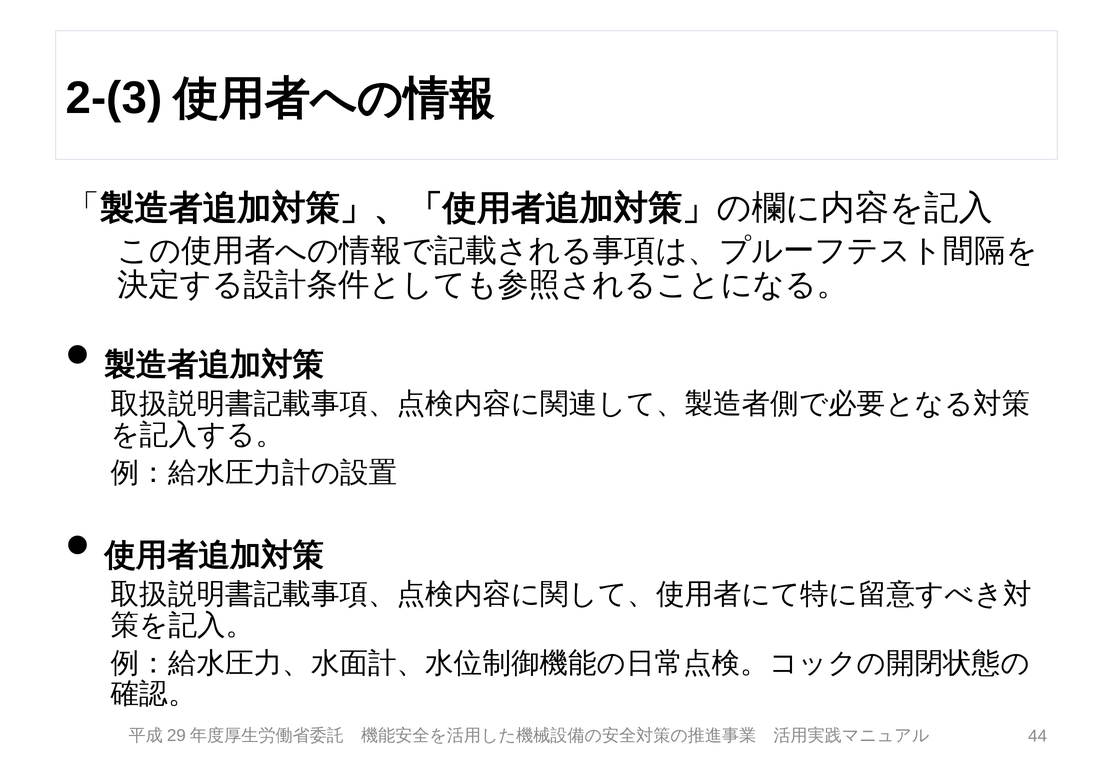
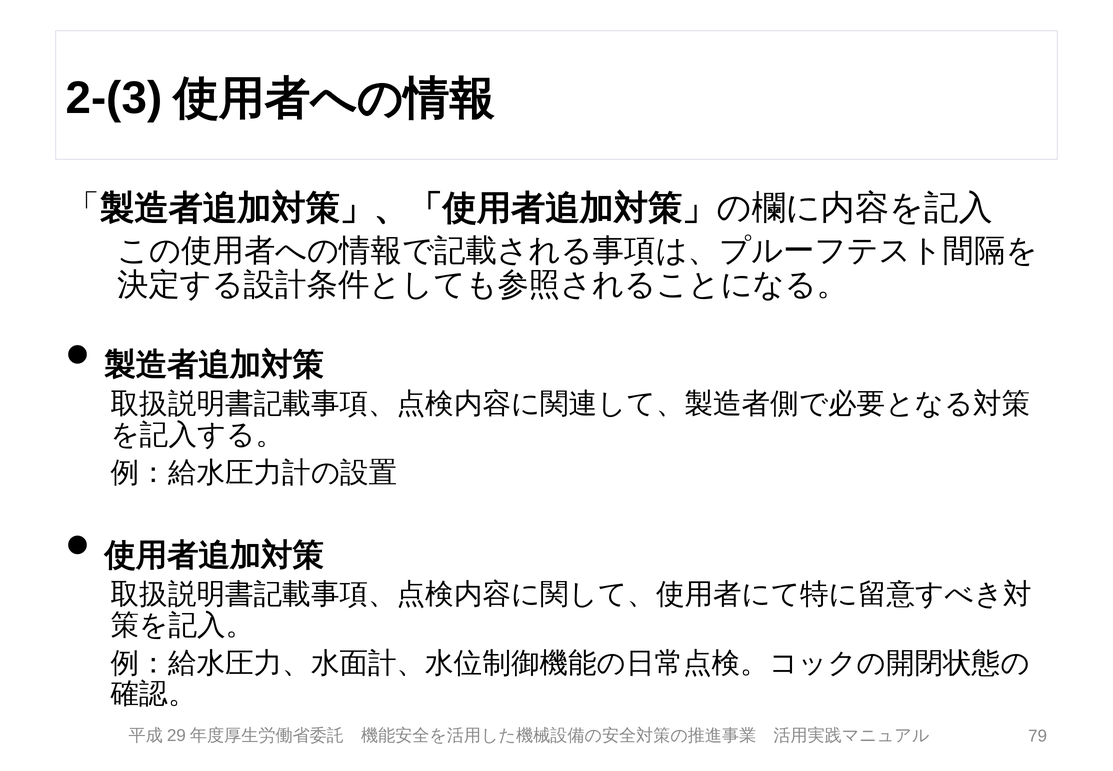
44: 44 -> 79
